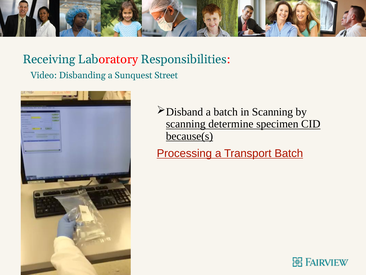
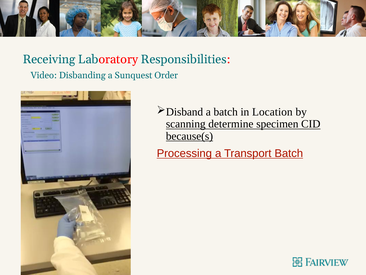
Street: Street -> Order
in Scanning: Scanning -> Location
